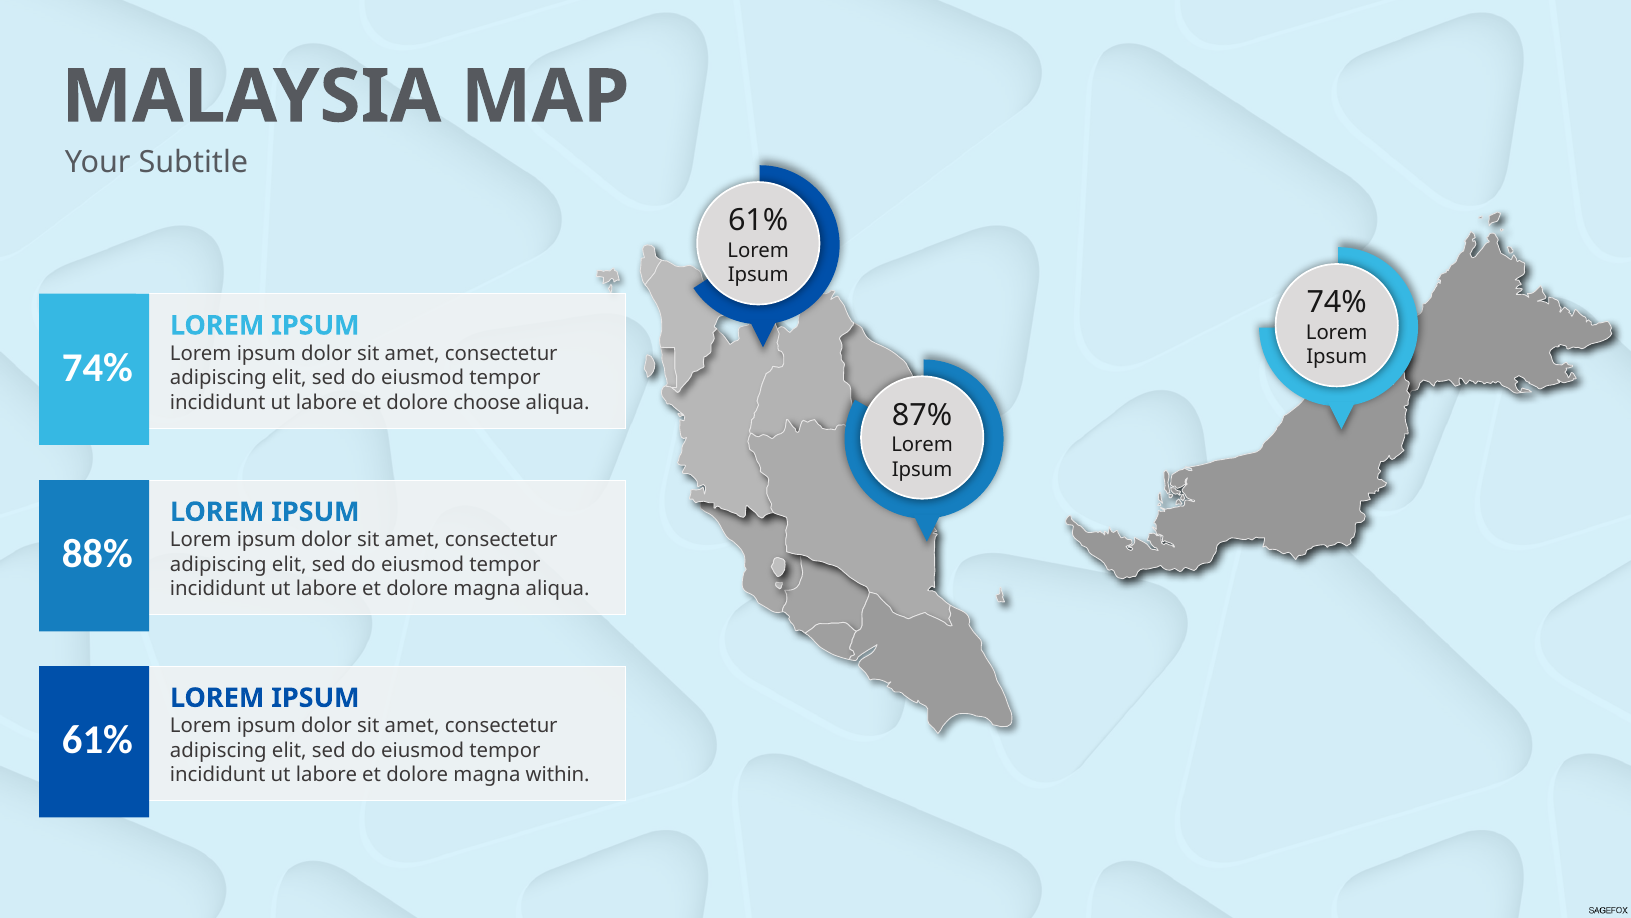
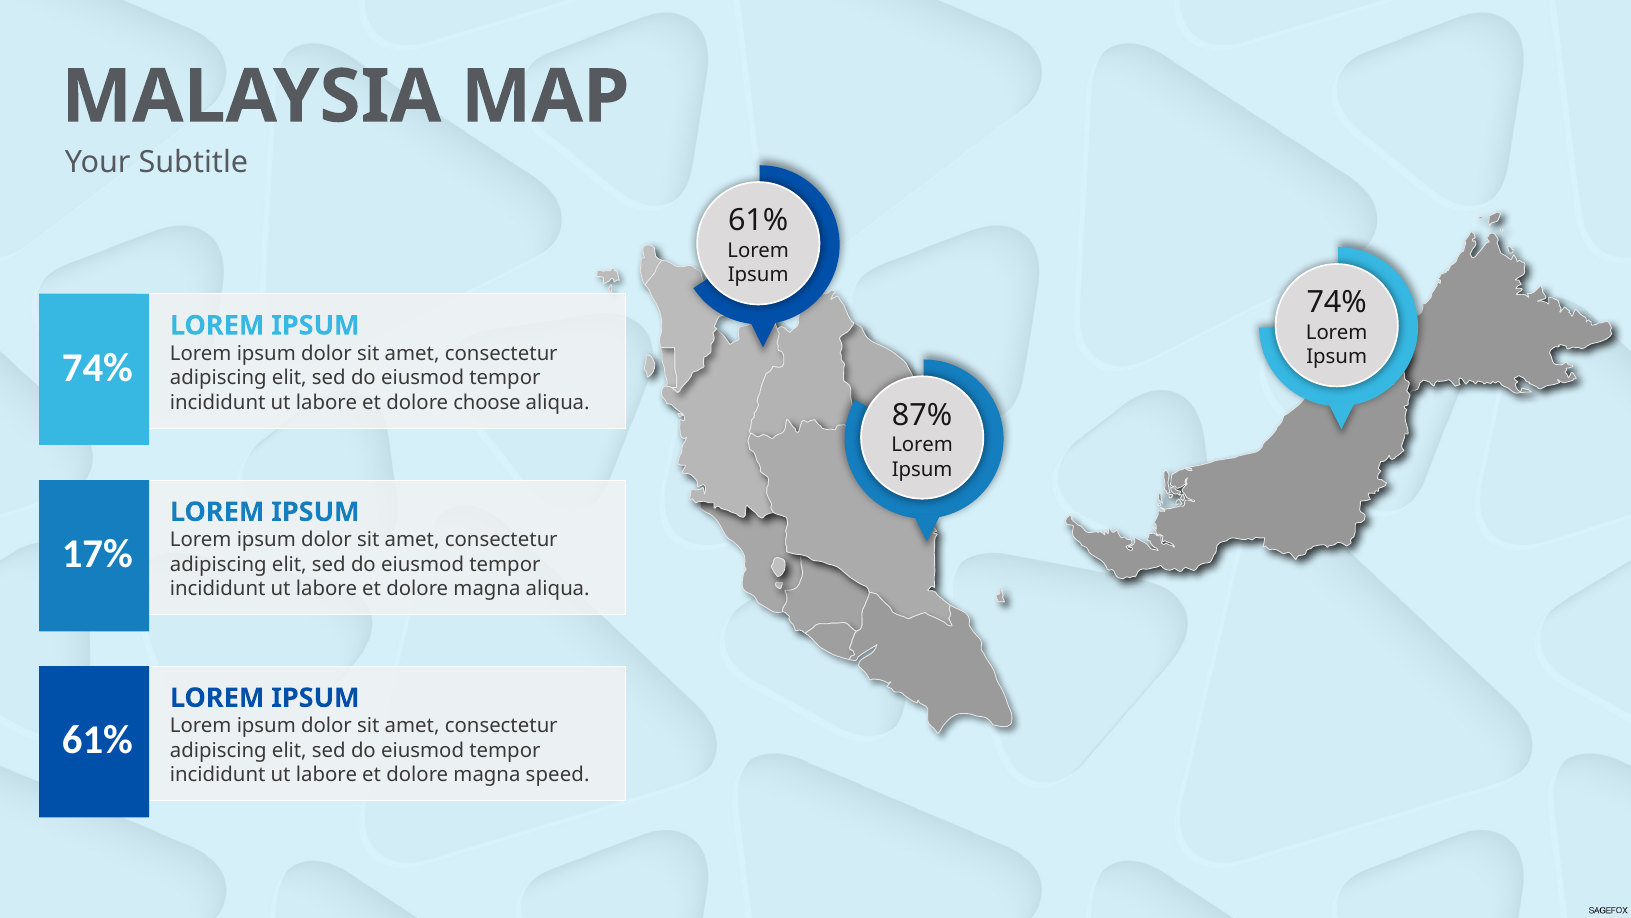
88%: 88% -> 17%
within: within -> speed
